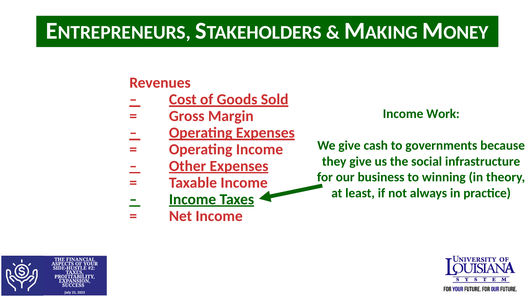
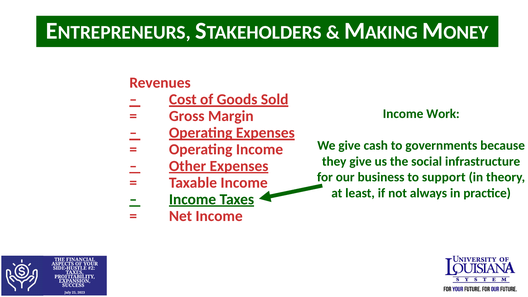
winning: winning -> support
